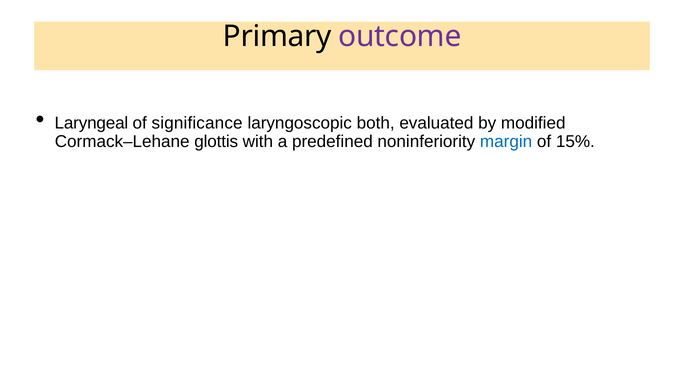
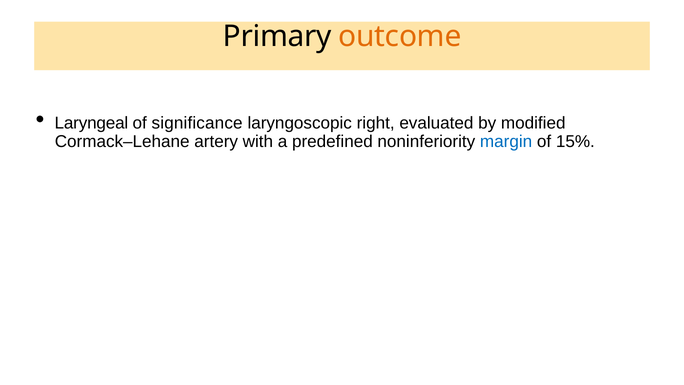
outcome colour: purple -> orange
both: both -> right
glottis: glottis -> artery
